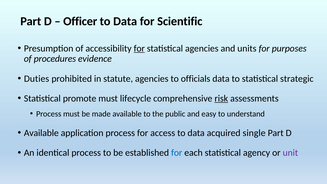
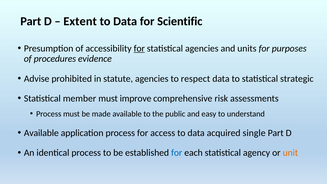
Officer: Officer -> Extent
Duties: Duties -> Advise
officials: officials -> respect
promote: promote -> member
lifecycle: lifecycle -> improve
risk underline: present -> none
unit colour: purple -> orange
